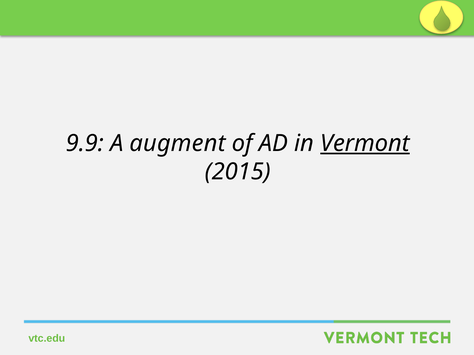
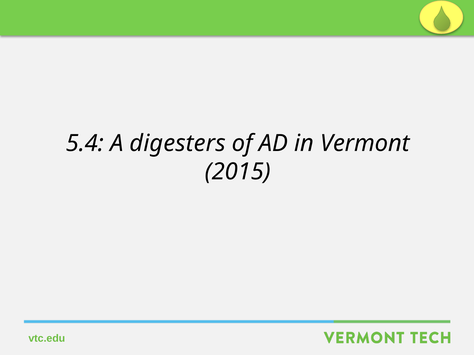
9.9: 9.9 -> 5.4
augment: augment -> digesters
Vermont underline: present -> none
